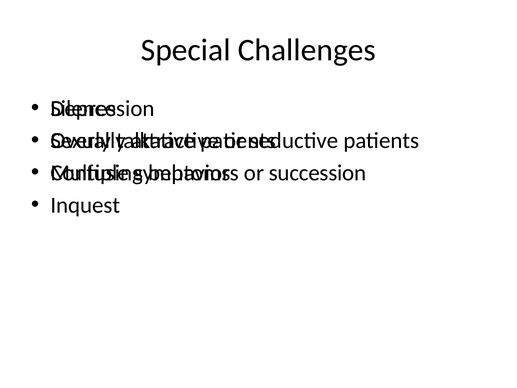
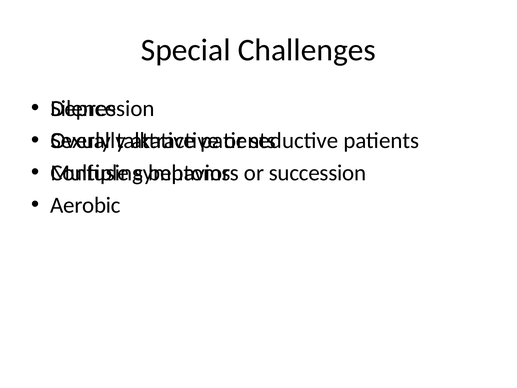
Inquest: Inquest -> Aerobic
